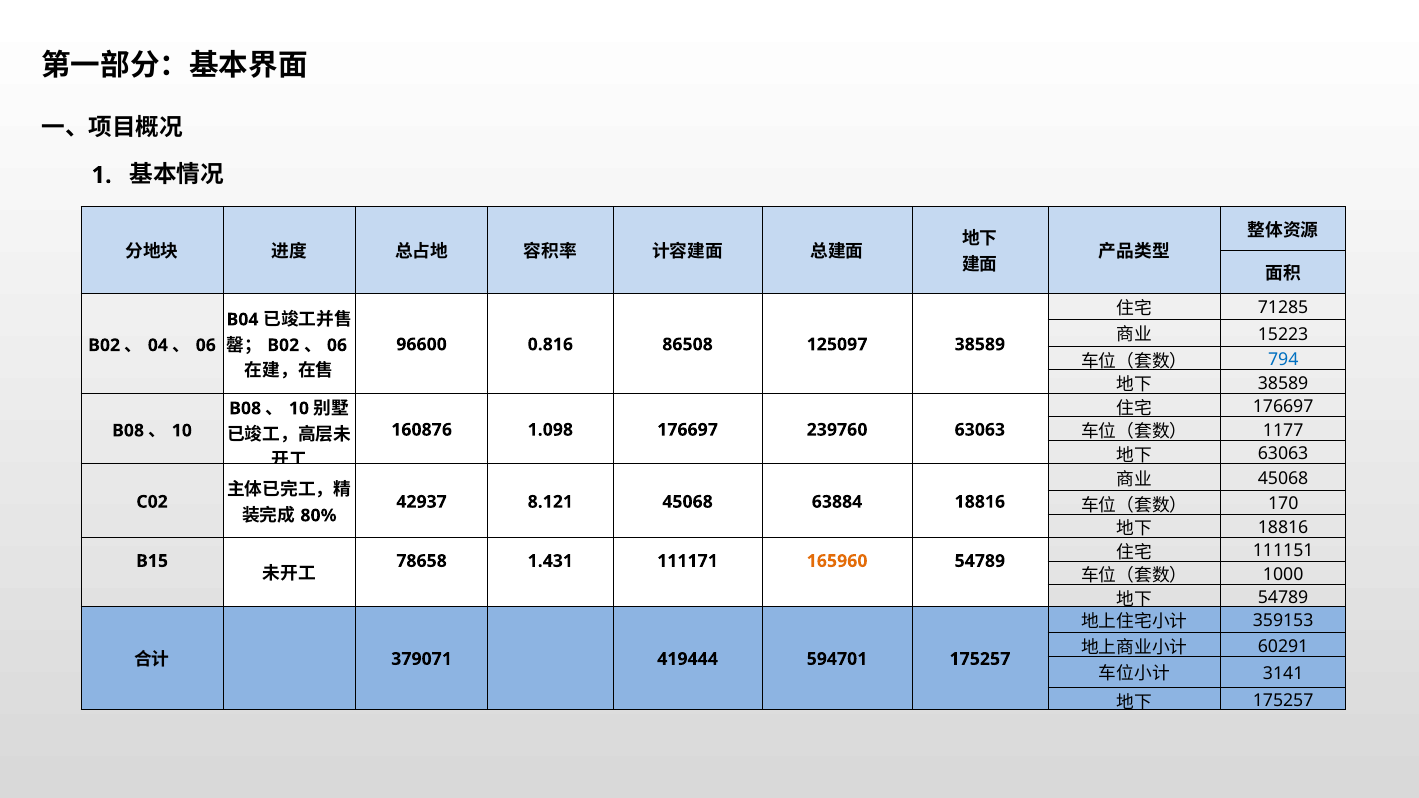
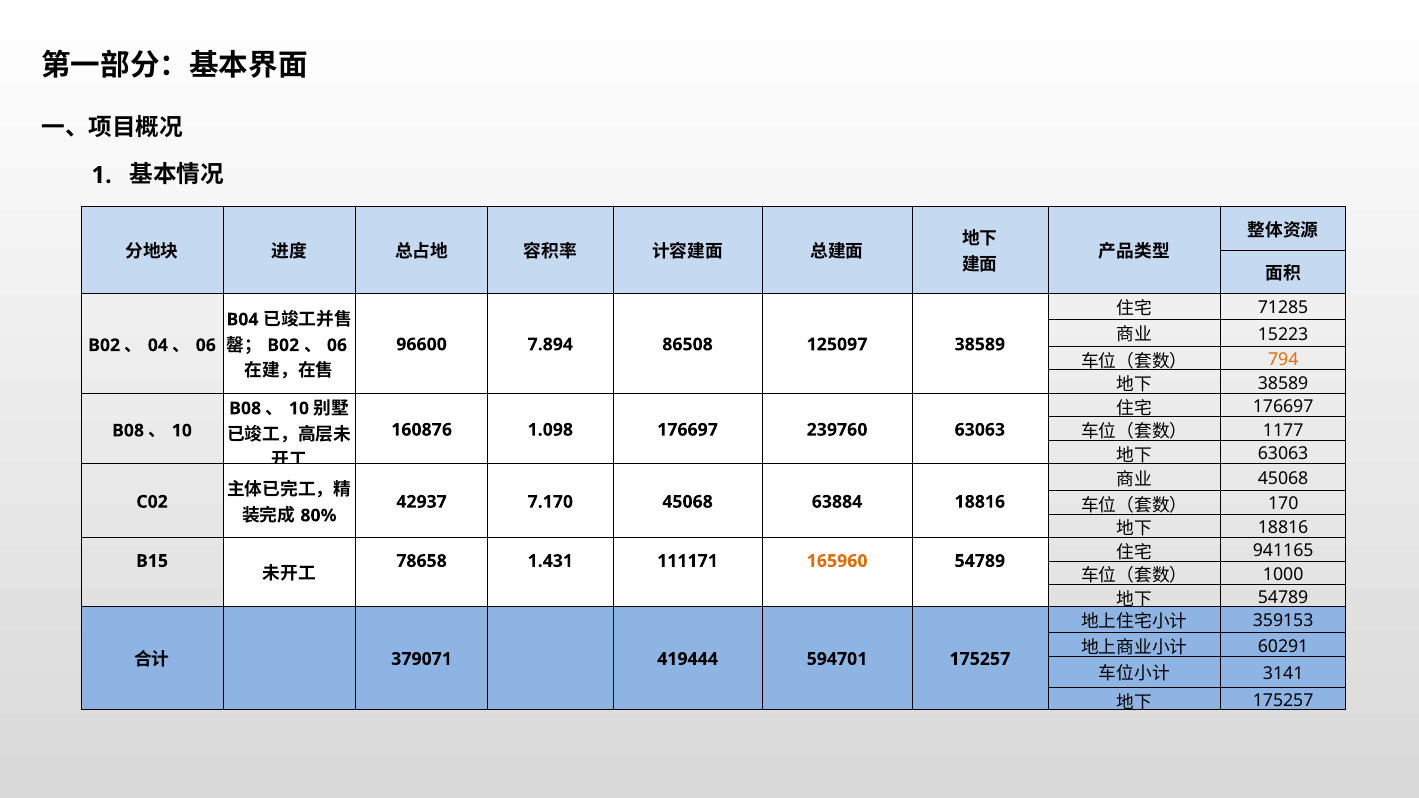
0.816: 0.816 -> 7.894
794 colour: blue -> orange
8.121: 8.121 -> 7.170
111151: 111151 -> 941165
